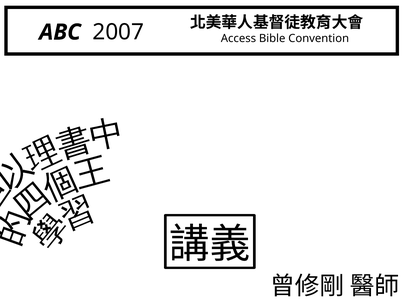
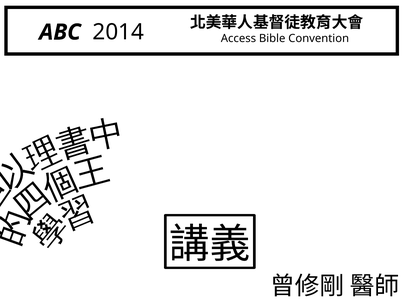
2007: 2007 -> 2014
